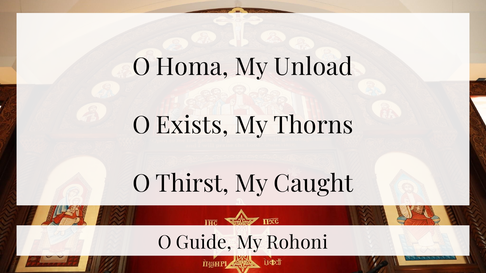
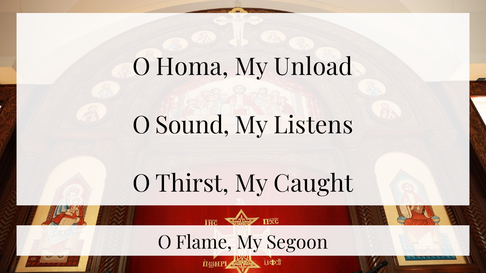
Exists: Exists -> Sound
Thorns: Thorns -> Listens
Guide: Guide -> Flame
Rohoni: Rohoni -> Segoon
